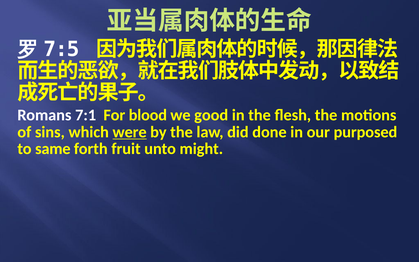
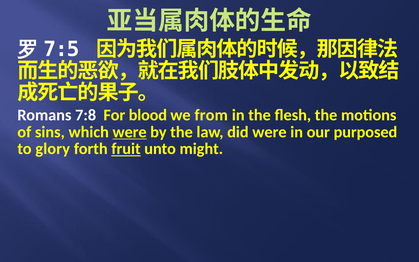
7:1: 7:1 -> 7:8
good: good -> from
did done: done -> were
same: same -> glory
fruit underline: none -> present
